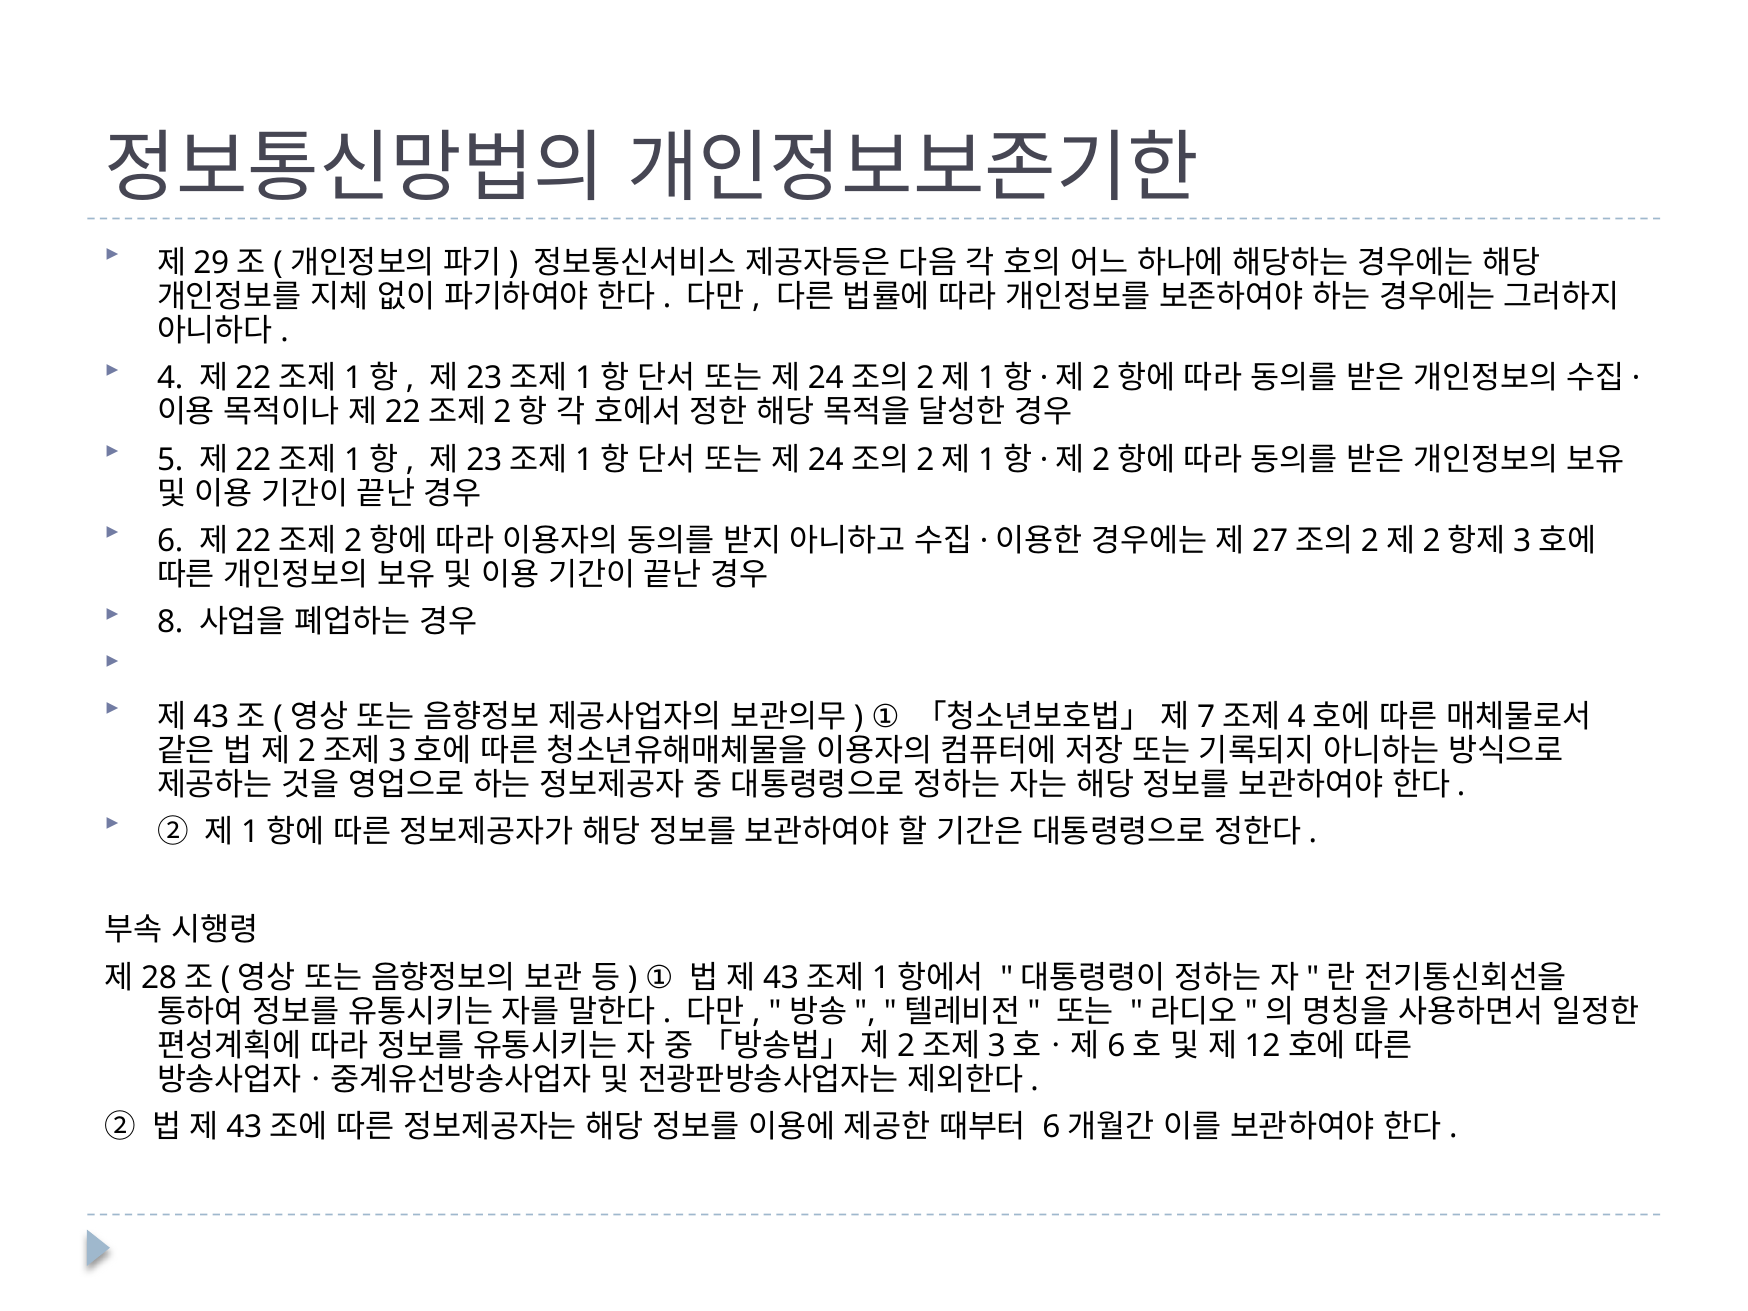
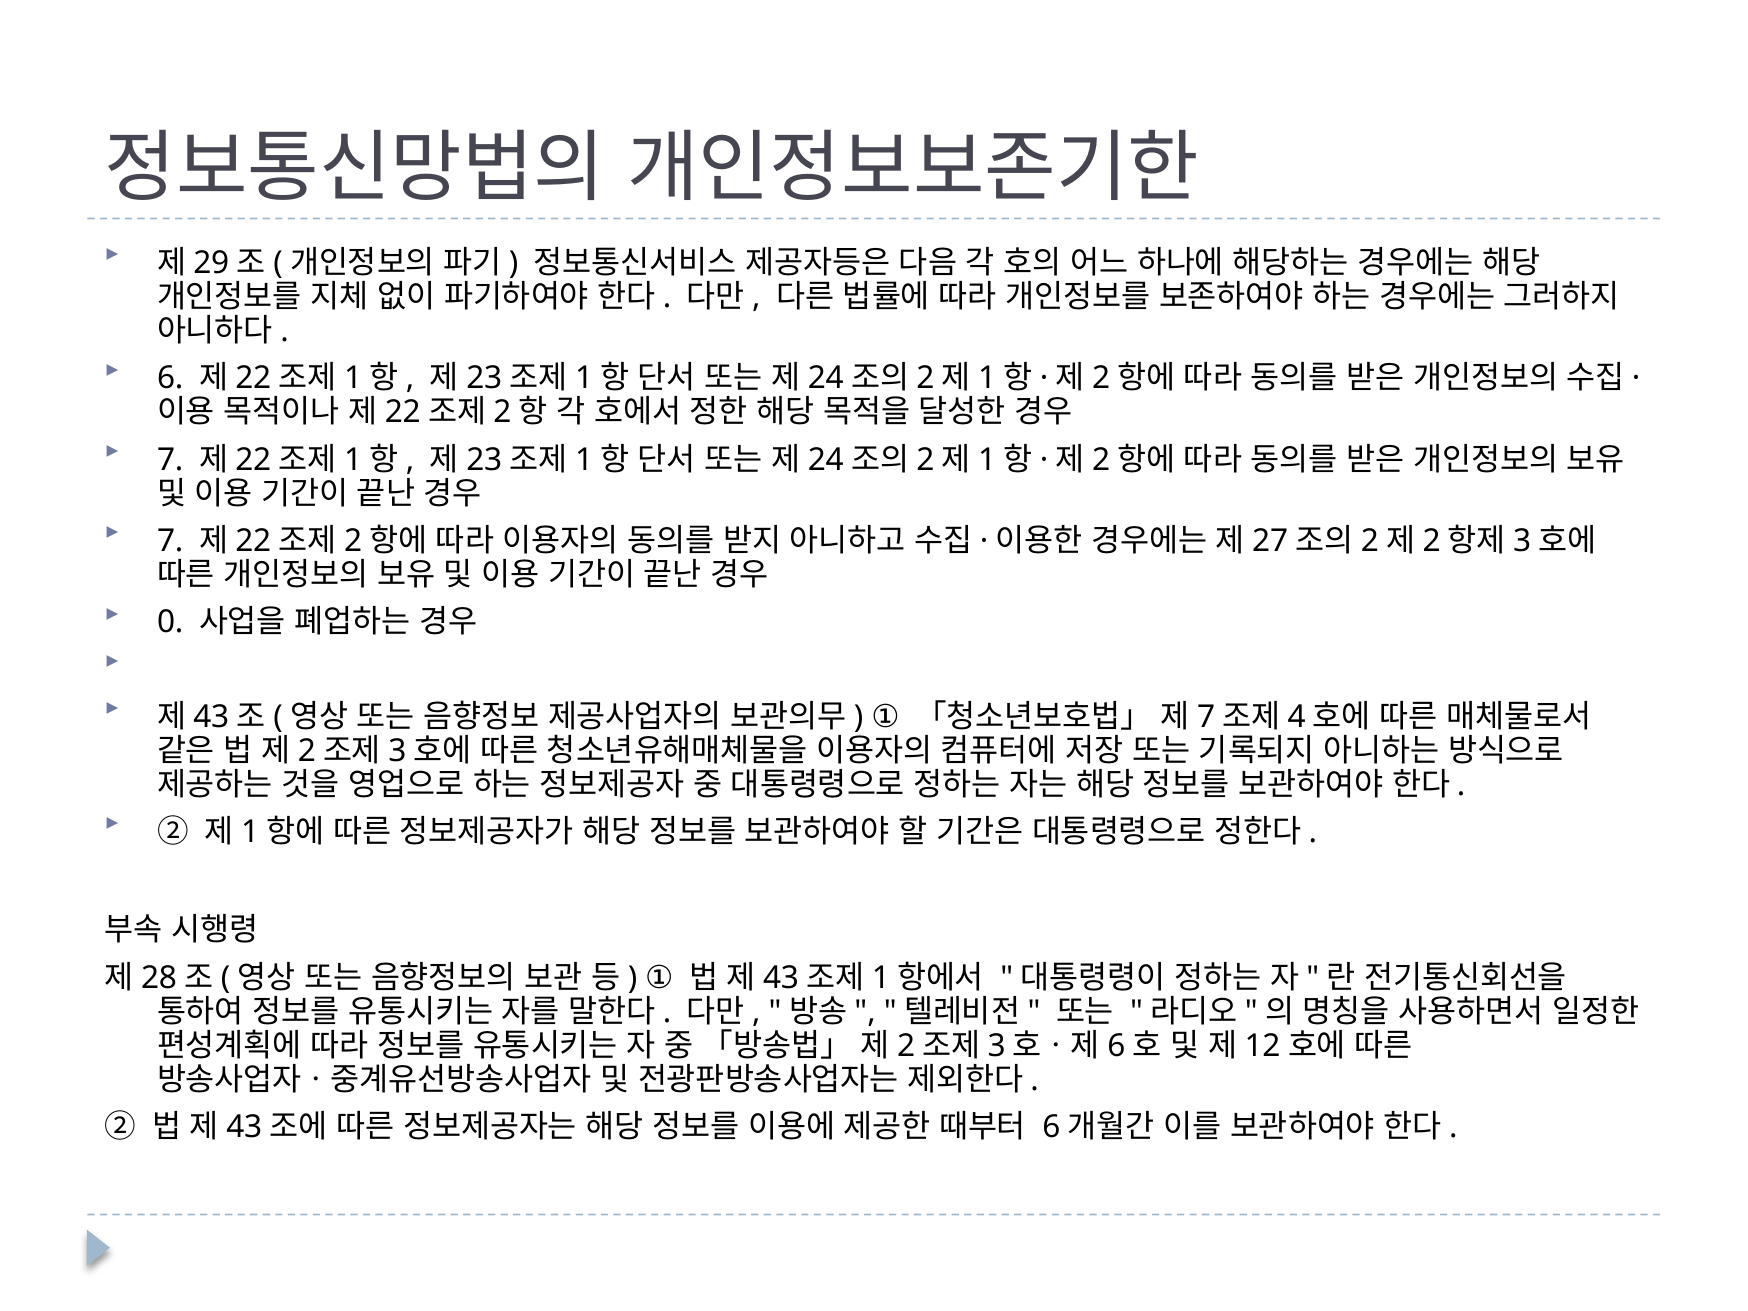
4: 4 -> 6
5 at (170, 460): 5 -> 7
6 at (170, 541): 6 -> 7
8: 8 -> 0
